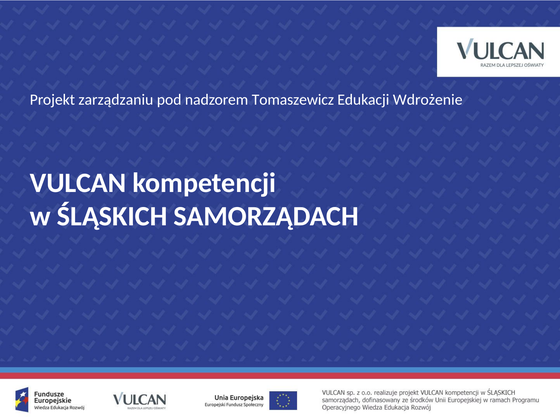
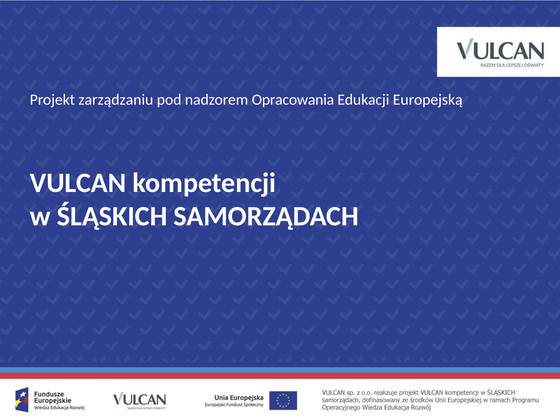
Tomaszewicz: Tomaszewicz -> Opracowania
Wdrożenie: Wdrożenie -> Europejską
